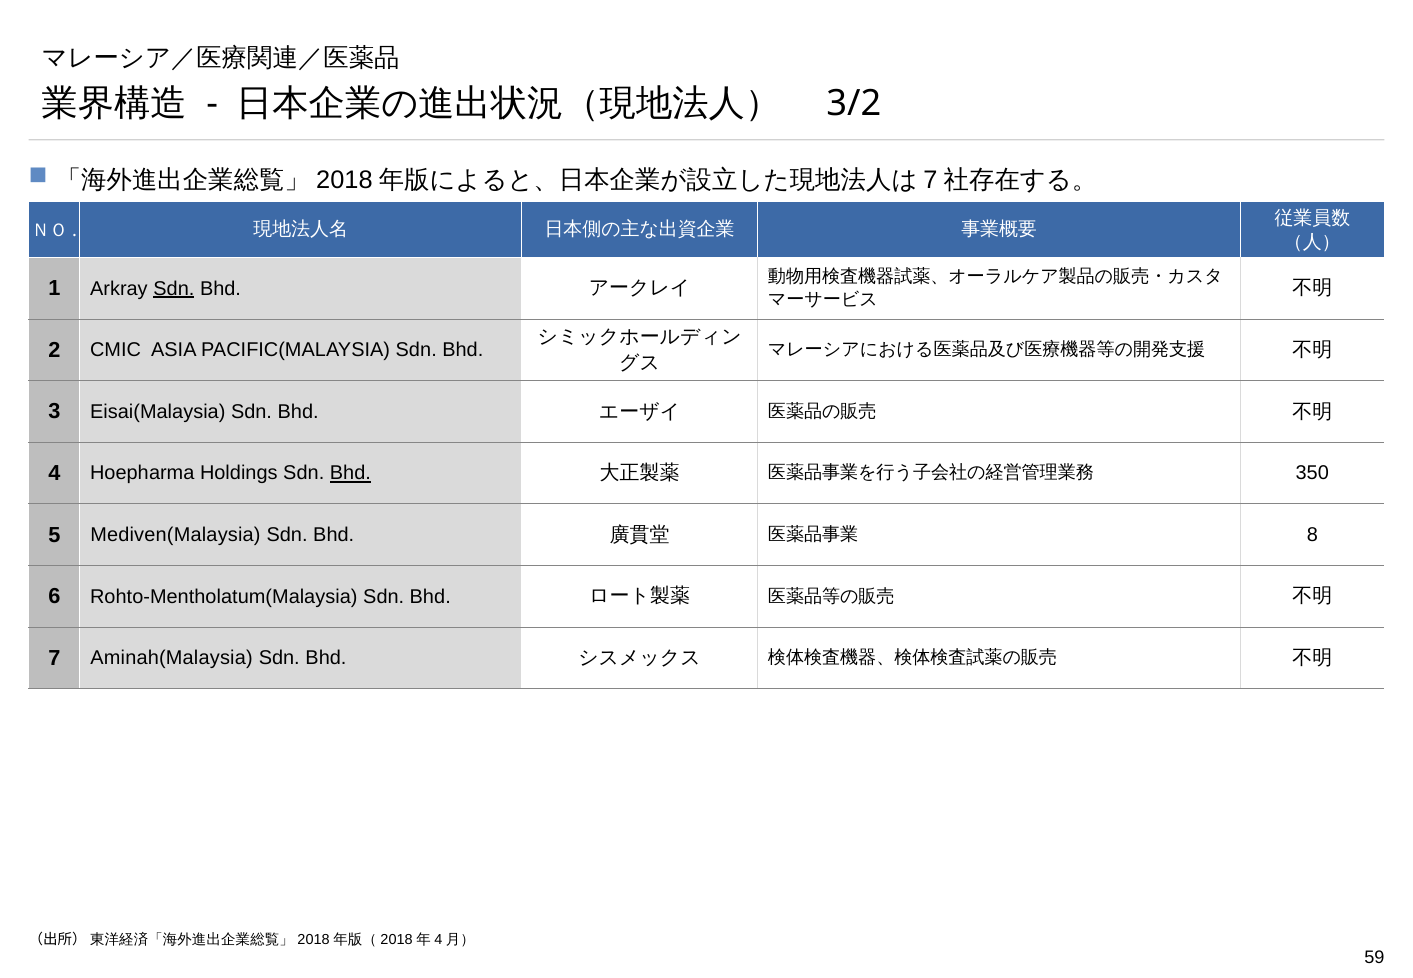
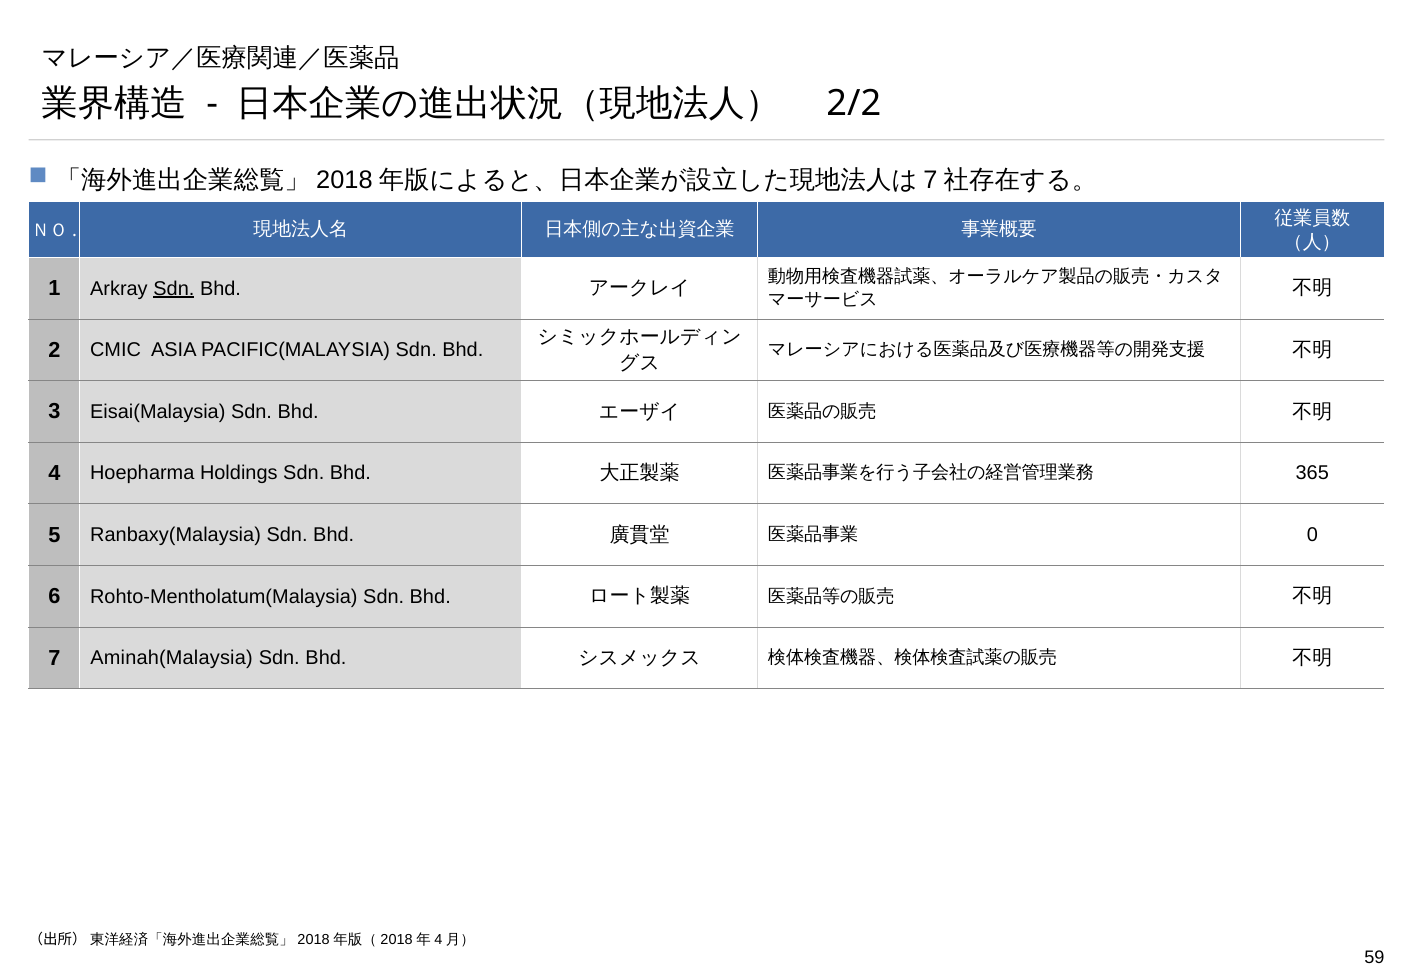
3/2: 3/2 -> 2/2
Bhd at (350, 473) underline: present -> none
350: 350 -> 365
Mediven(Malaysia: Mediven(Malaysia -> Ranbaxy(Malaysia
8: 8 -> 0
